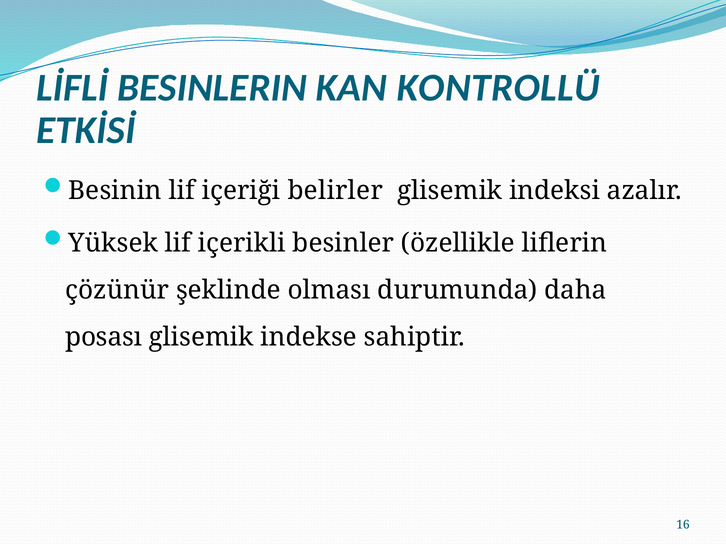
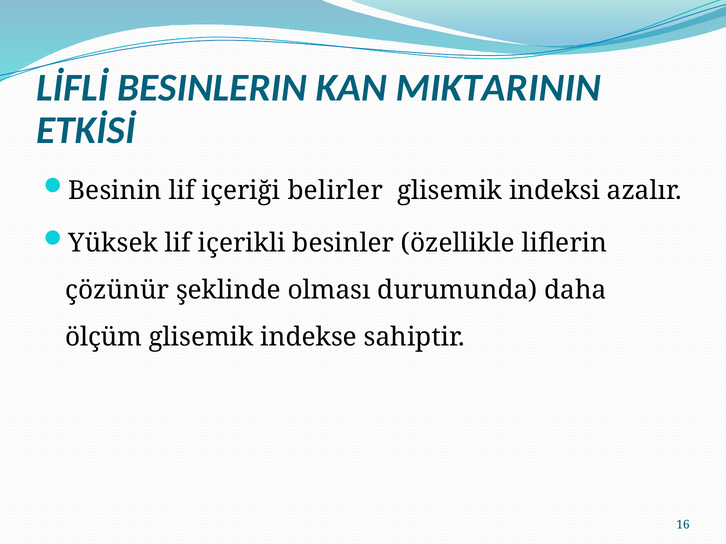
KONTROLLÜ: KONTROLLÜ -> MIKTARININ
posası: posası -> ölçüm
